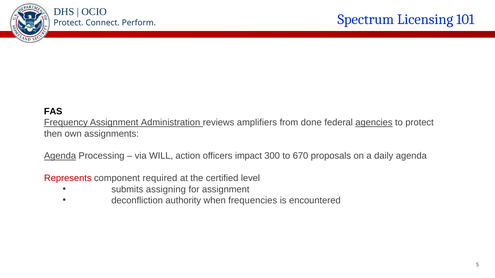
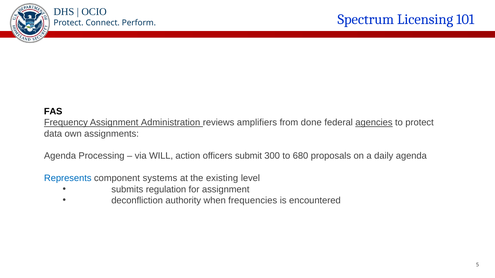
then: then -> data
Agenda at (60, 156) underline: present -> none
impact: impact -> submit
670: 670 -> 680
Represents colour: red -> blue
required: required -> systems
certified: certified -> existing
assigning: assigning -> regulation
